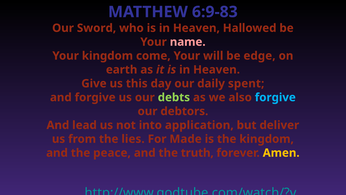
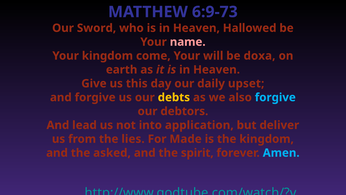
6:9-83: 6:9-83 -> 6:9-73
edge: edge -> doxa
spent: spent -> upset
debts colour: light green -> yellow
peace: peace -> asked
truth: truth -> spirit
Amen colour: yellow -> light blue
